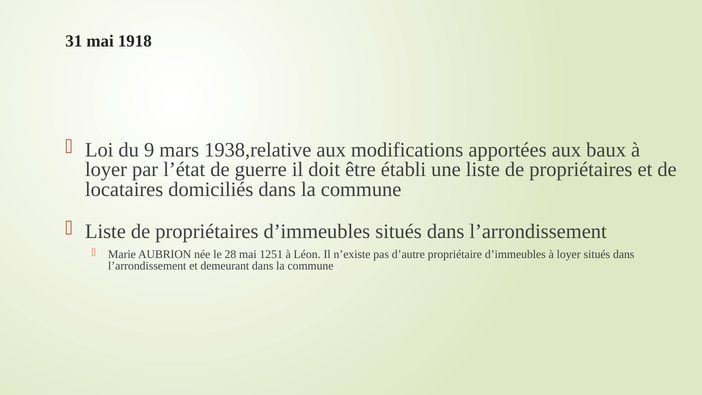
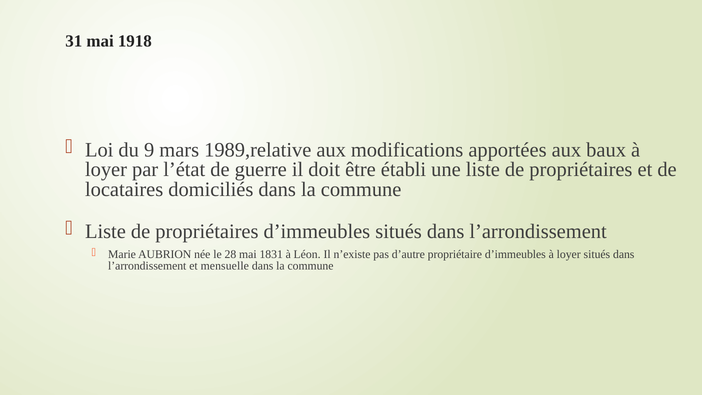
1938,relative: 1938,relative -> 1989,relative
1251: 1251 -> 1831
demeurant: demeurant -> mensuelle
